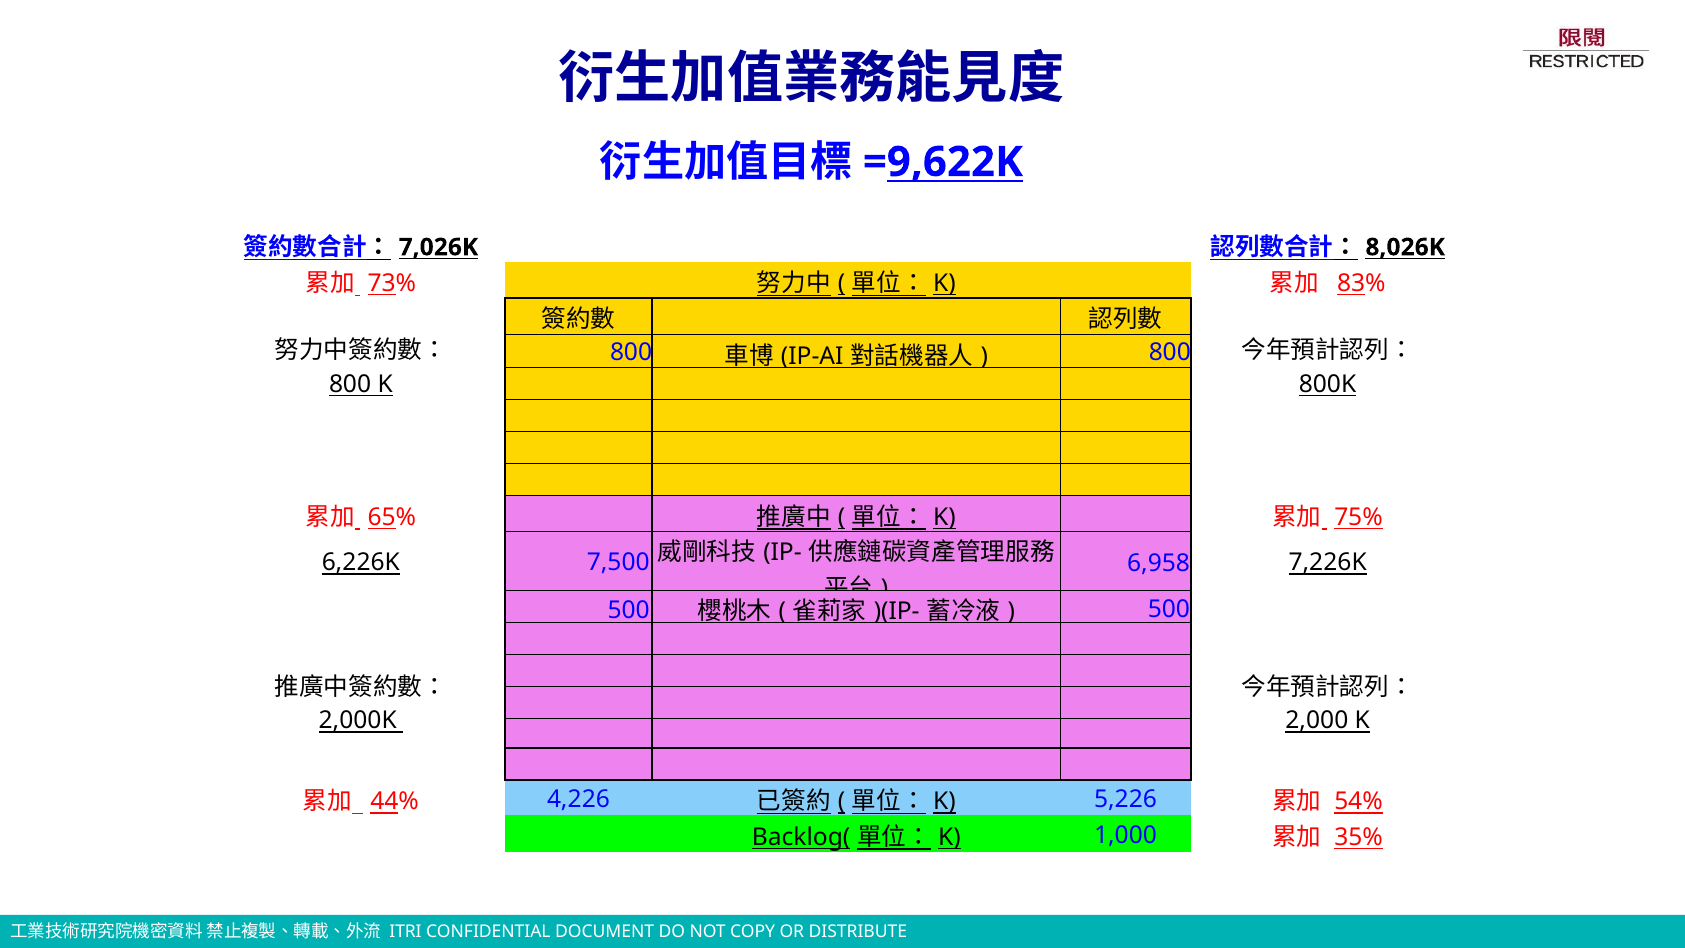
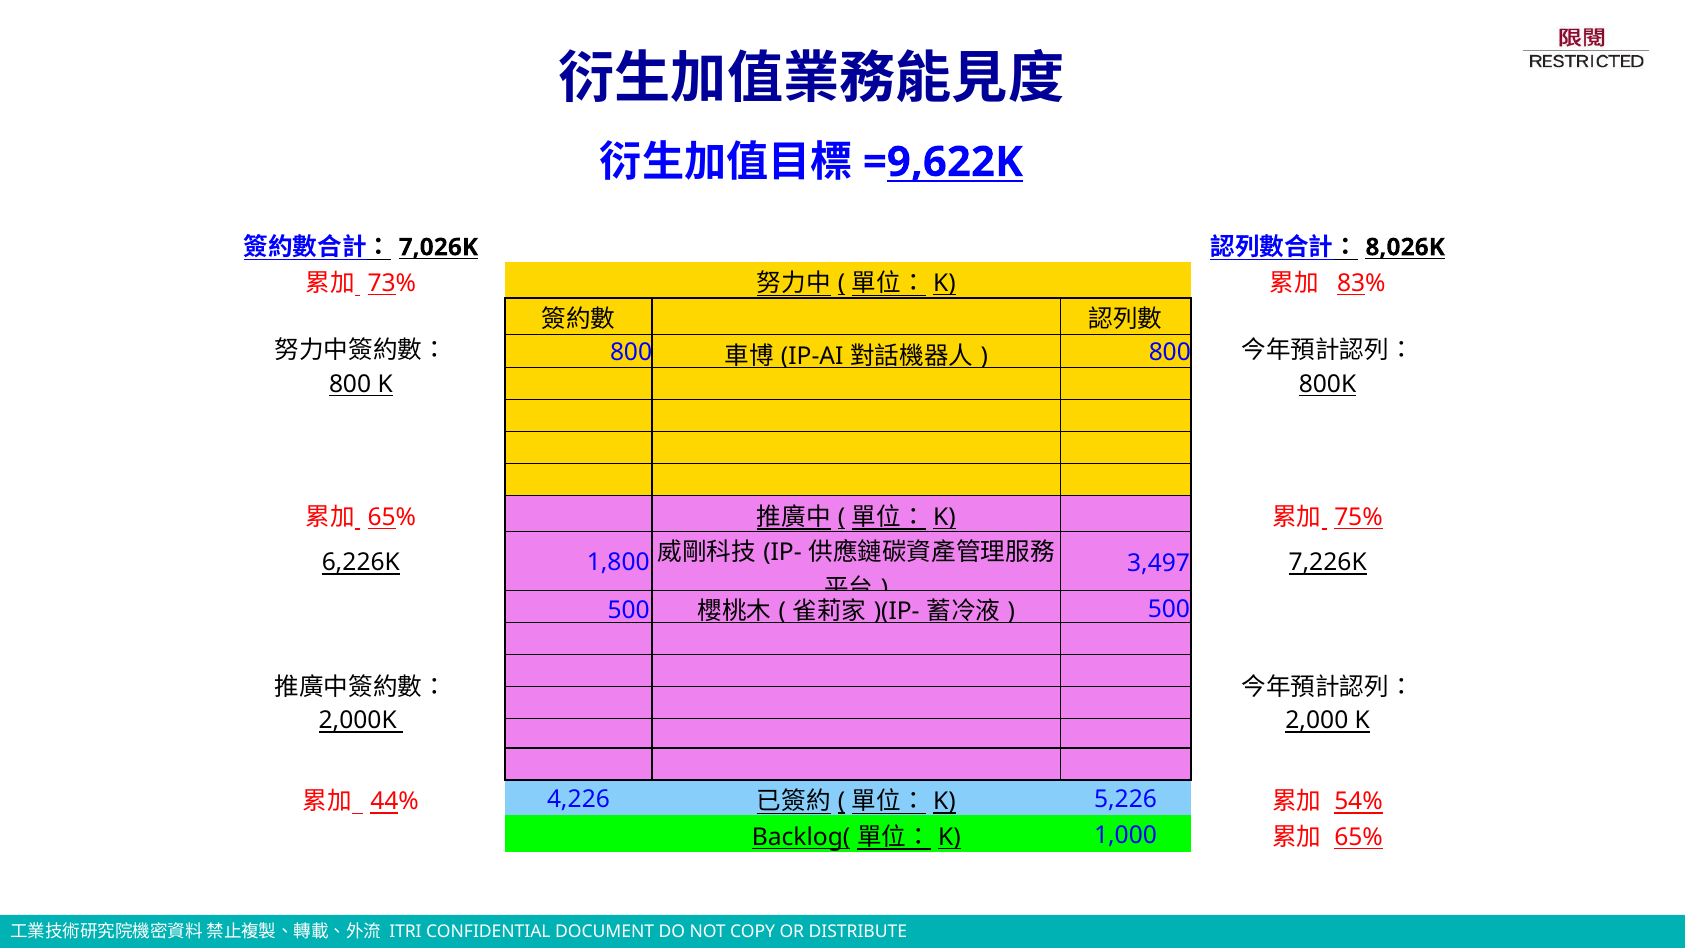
7,500: 7,500 -> 1,800
6,958: 6,958 -> 3,497
35% at (1359, 837): 35% -> 65%
